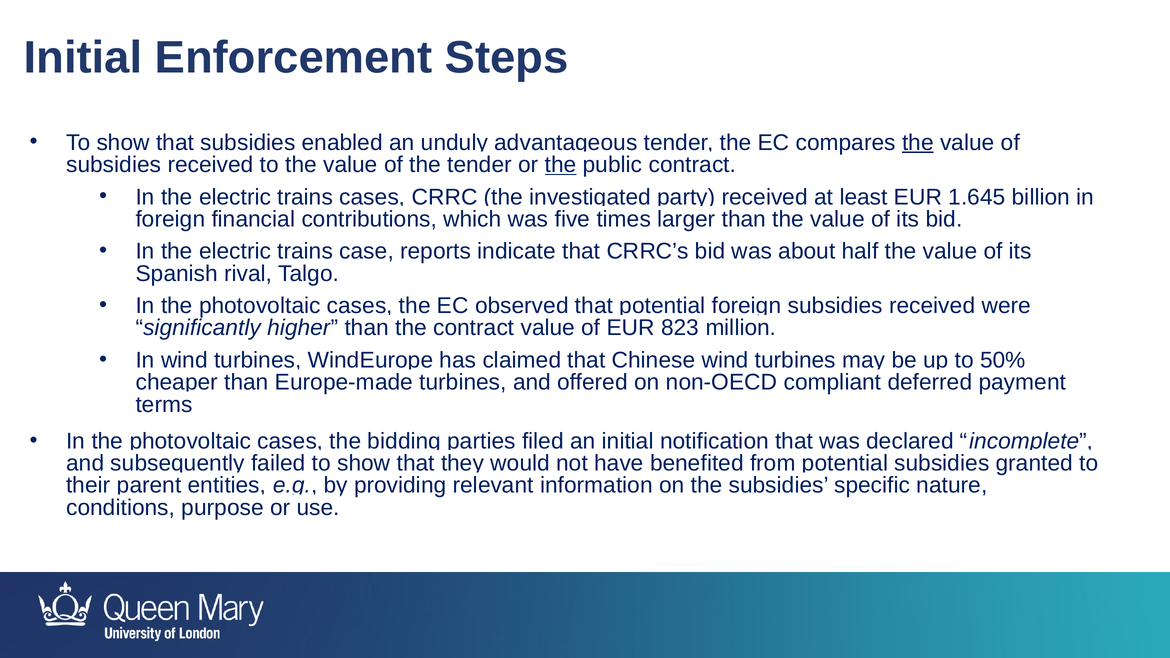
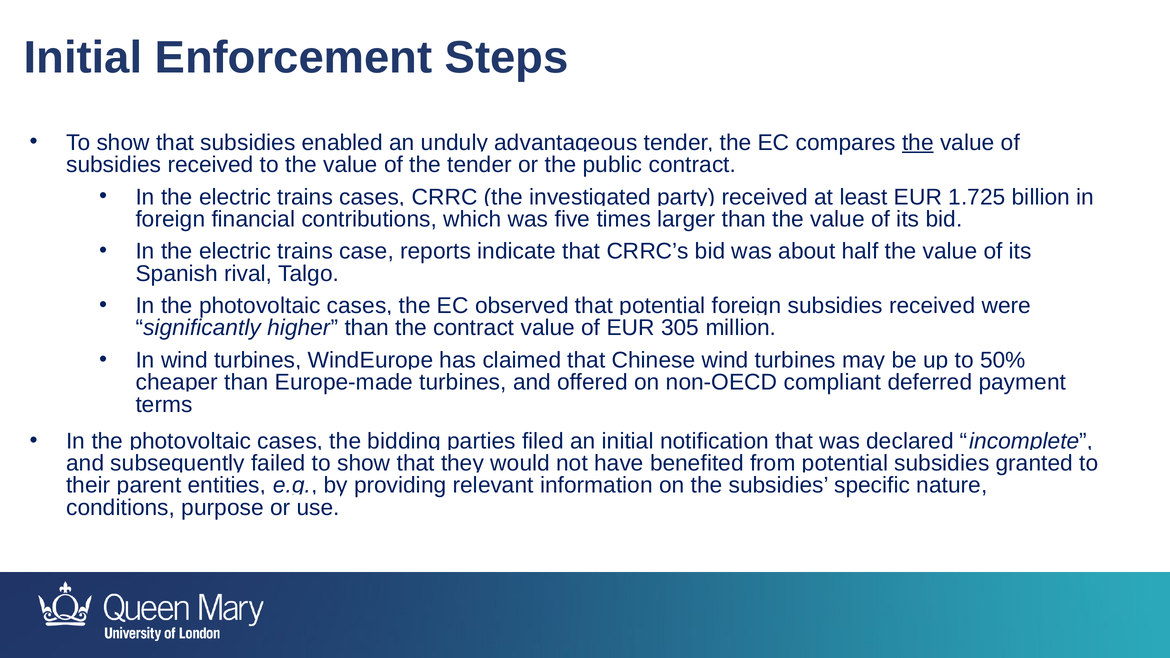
the at (561, 165) underline: present -> none
1.645: 1.645 -> 1.725
823: 823 -> 305
